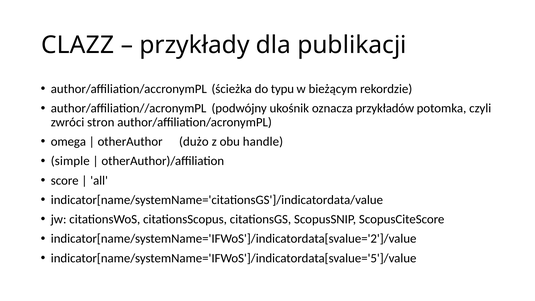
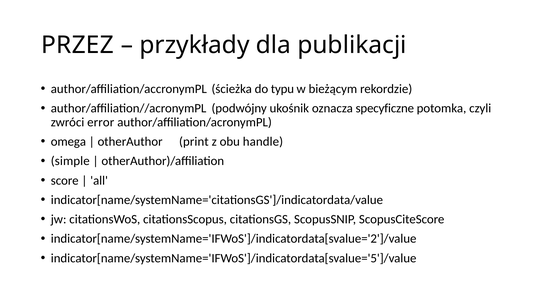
CLAZZ: CLAZZ -> PRZEZ
przykładów: przykładów -> specyficzne
stron: stron -> error
dużo: dużo -> print
